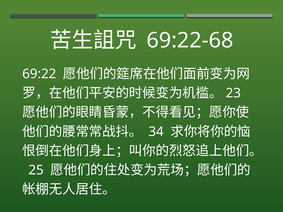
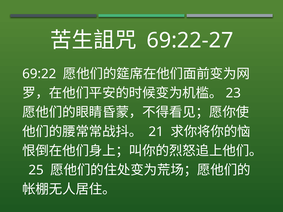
69:22-68: 69:22-68 -> 69:22-27
34: 34 -> 21
